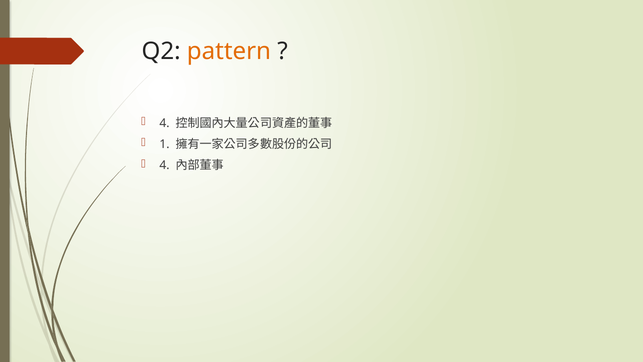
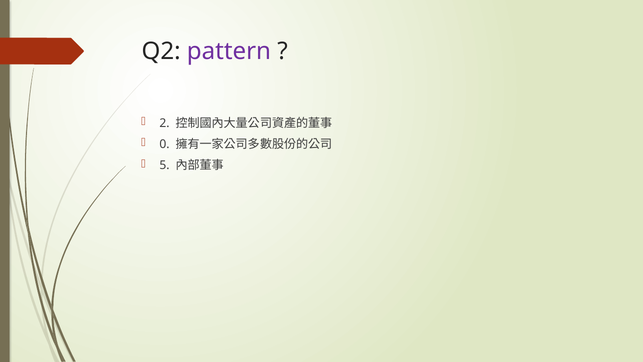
pattern colour: orange -> purple
4 at (165, 123): 4 -> 2
1: 1 -> 0
4 at (165, 165): 4 -> 5
